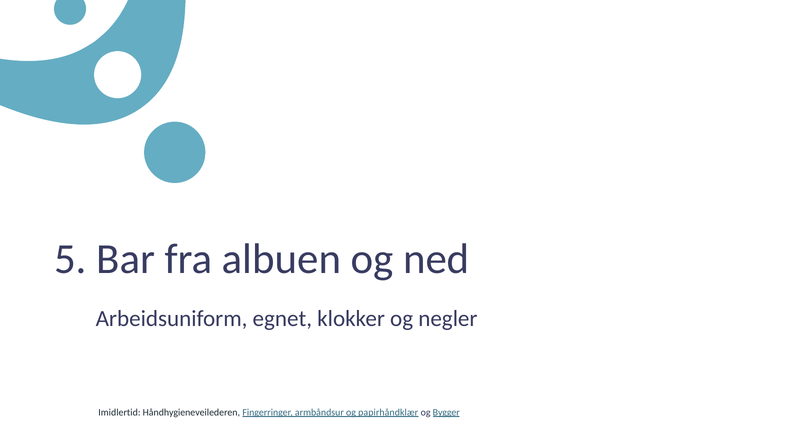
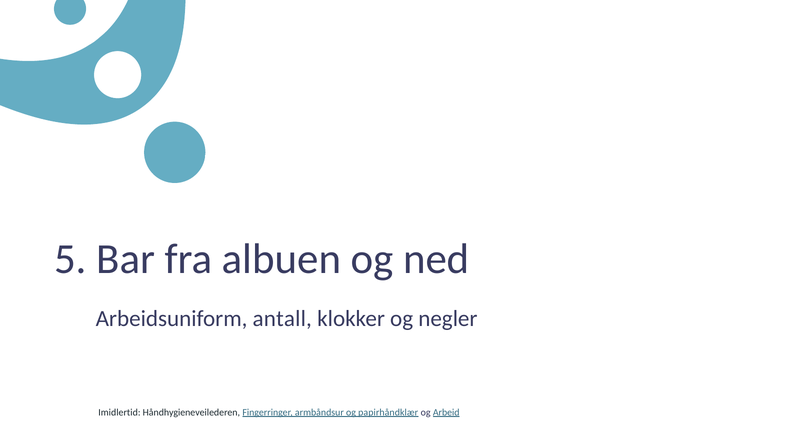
egnet: egnet -> antall
Bygger: Bygger -> Arbeid
